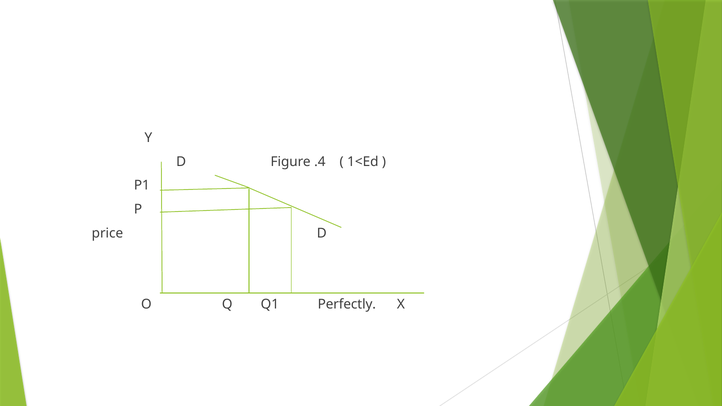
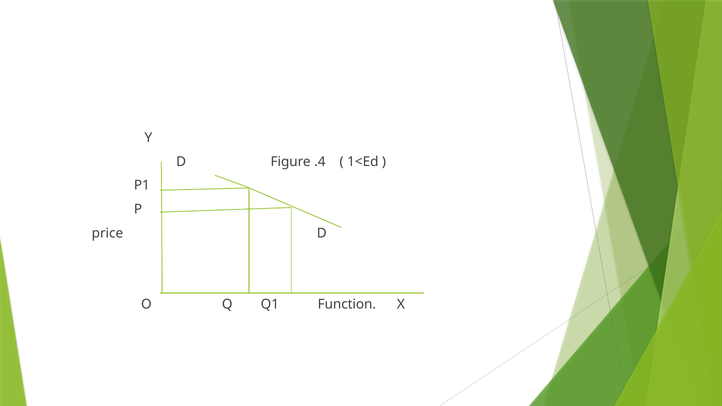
Perfectly: Perfectly -> Function
